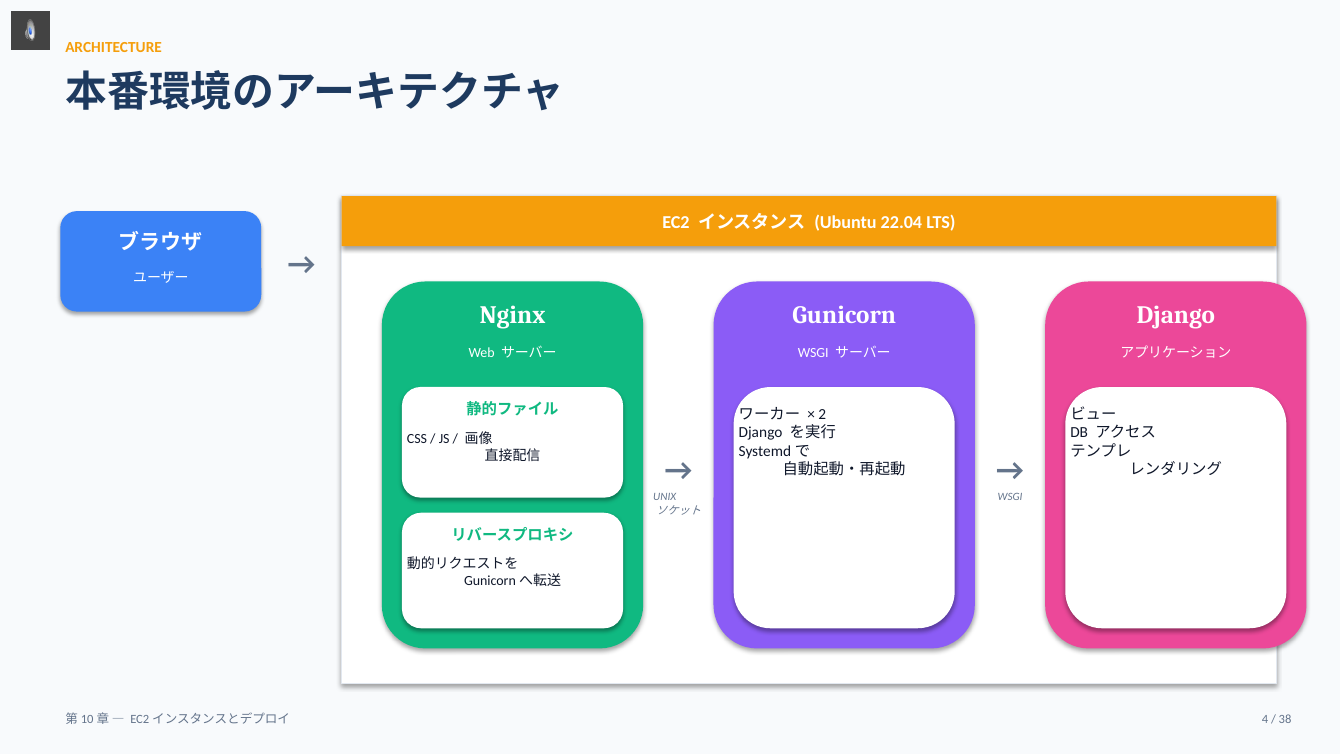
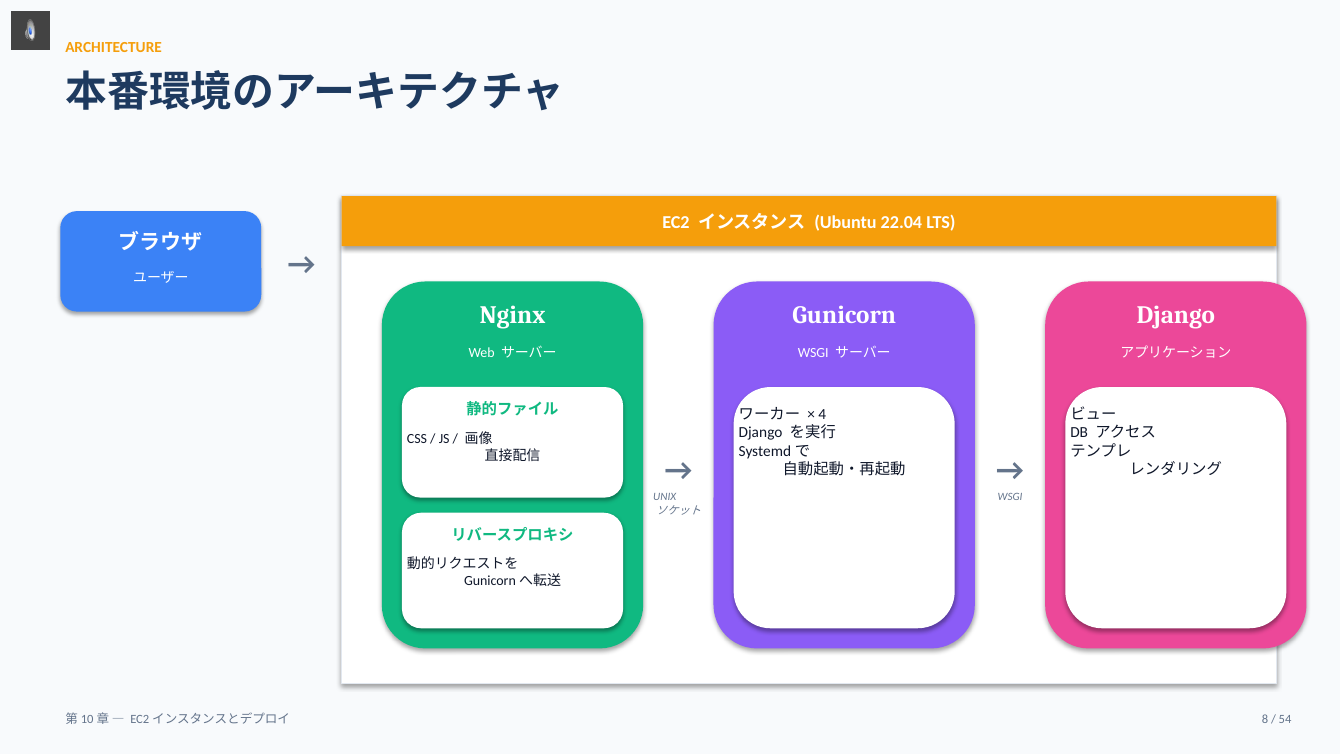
2: 2 -> 4
4: 4 -> 8
38: 38 -> 54
